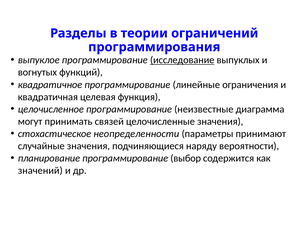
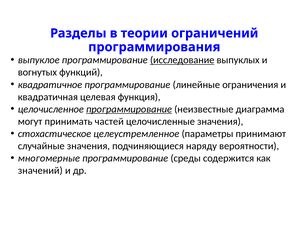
программирование at (129, 109) underline: none -> present
связей: связей -> частей
неопределенности: неопределенности -> целеустремленное
планирование: планирование -> многомерные
выбор: выбор -> среды
